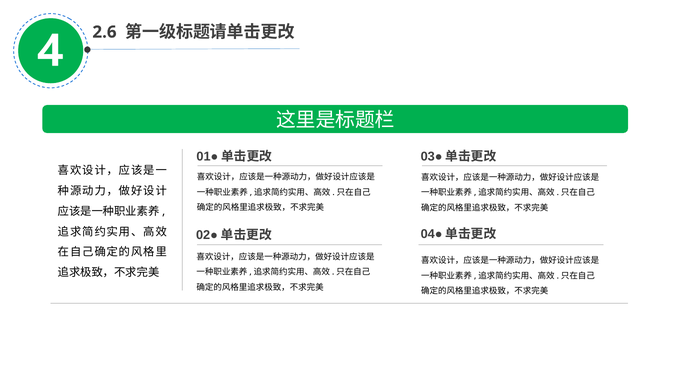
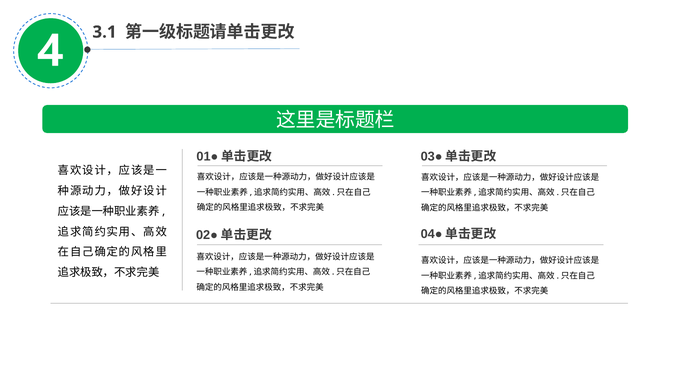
2.6: 2.6 -> 3.1
